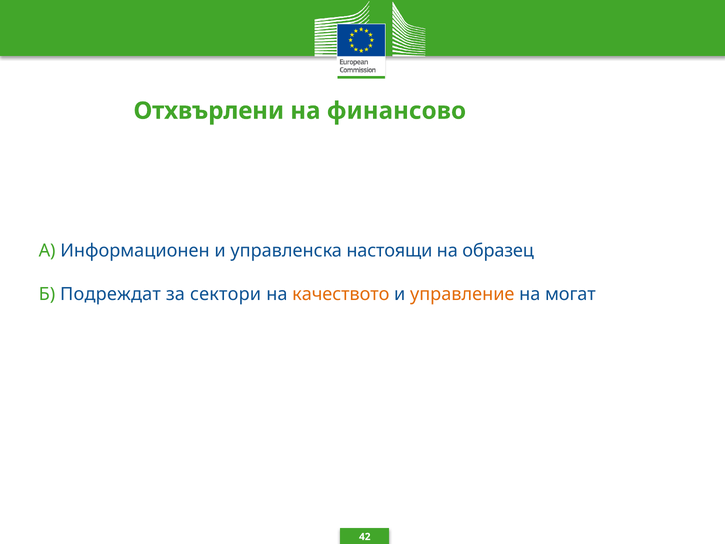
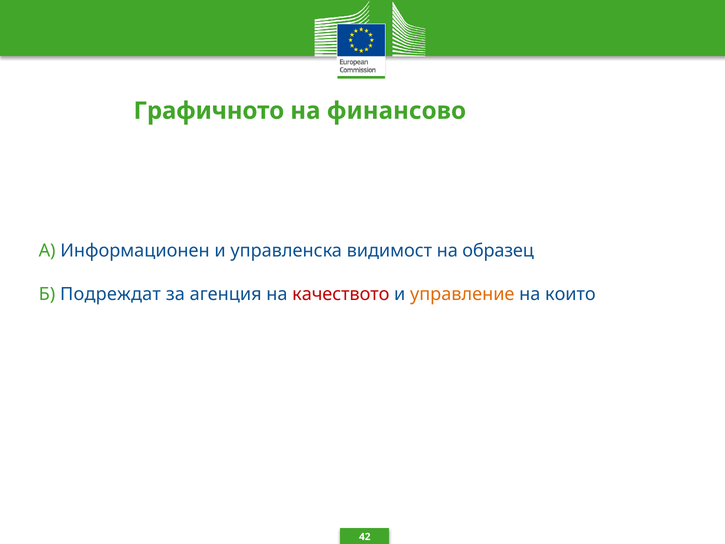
Отхвърлени: Отхвърлени -> Графичното
настоящи: настоящи -> видимост
сектори: сектори -> агенция
качеството colour: orange -> red
могат: могат -> които
